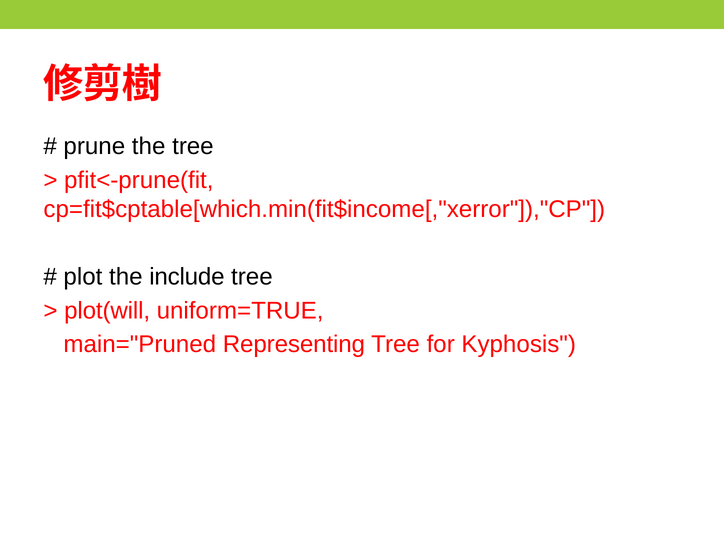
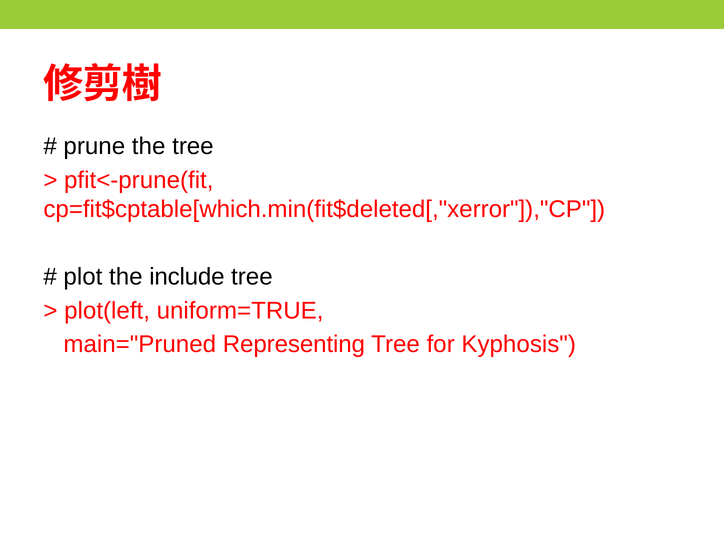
cp=fit$cptable[which.min(fit$income[,"xerror"]),"CP: cp=fit$cptable[which.min(fit$income[,"xerror"]),"CP -> cp=fit$cptable[which.min(fit$deleted[,"xerror"]),"CP
plot(will: plot(will -> plot(left
